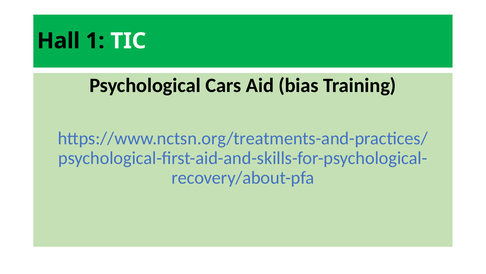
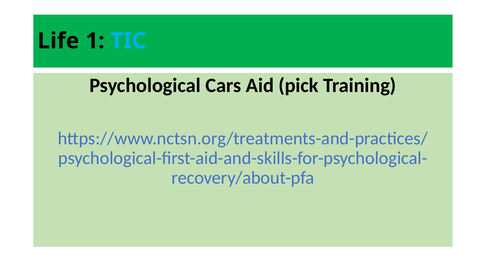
Hall: Hall -> Life
TIC colour: white -> light blue
bias: bias -> pick
